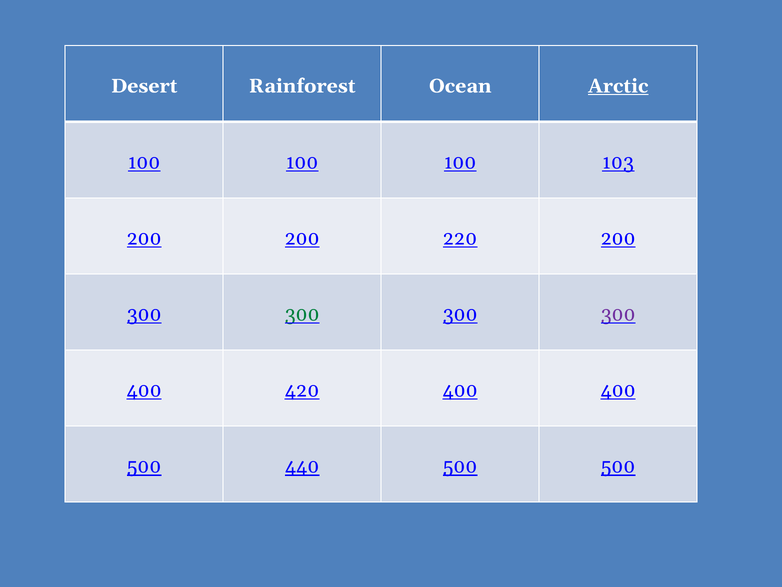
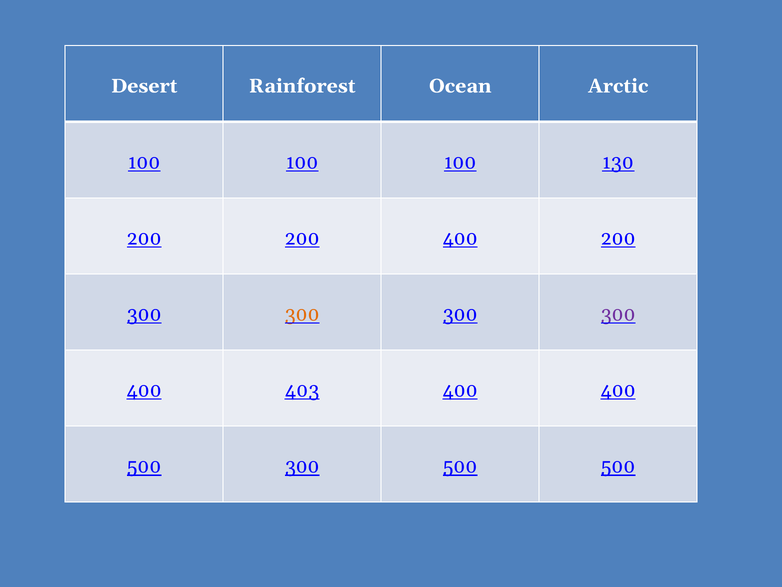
Arctic underline: present -> none
103: 103 -> 130
200 220: 220 -> 400
300 at (302, 314) colour: green -> orange
420: 420 -> 403
500 440: 440 -> 300
